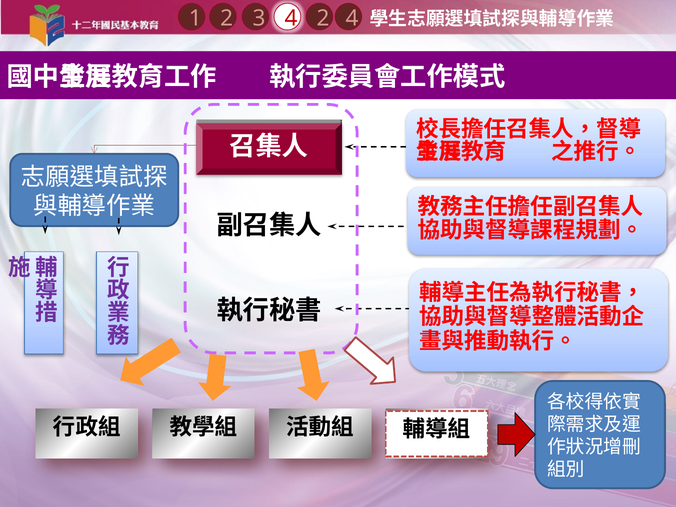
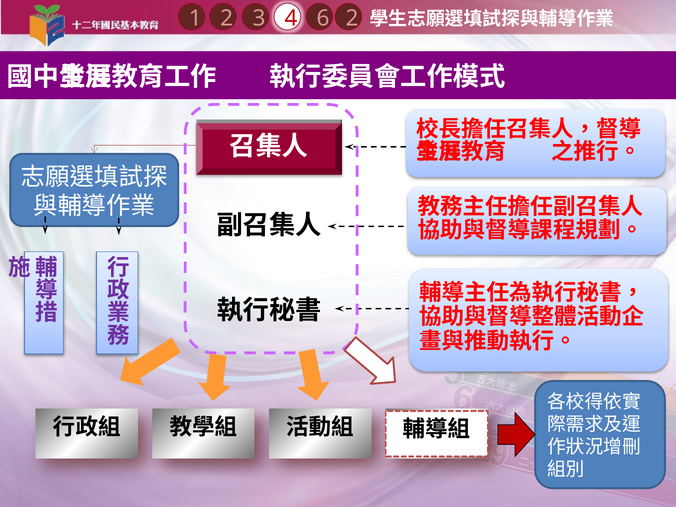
2 2: 2 -> 6
3 4: 4 -> 2
